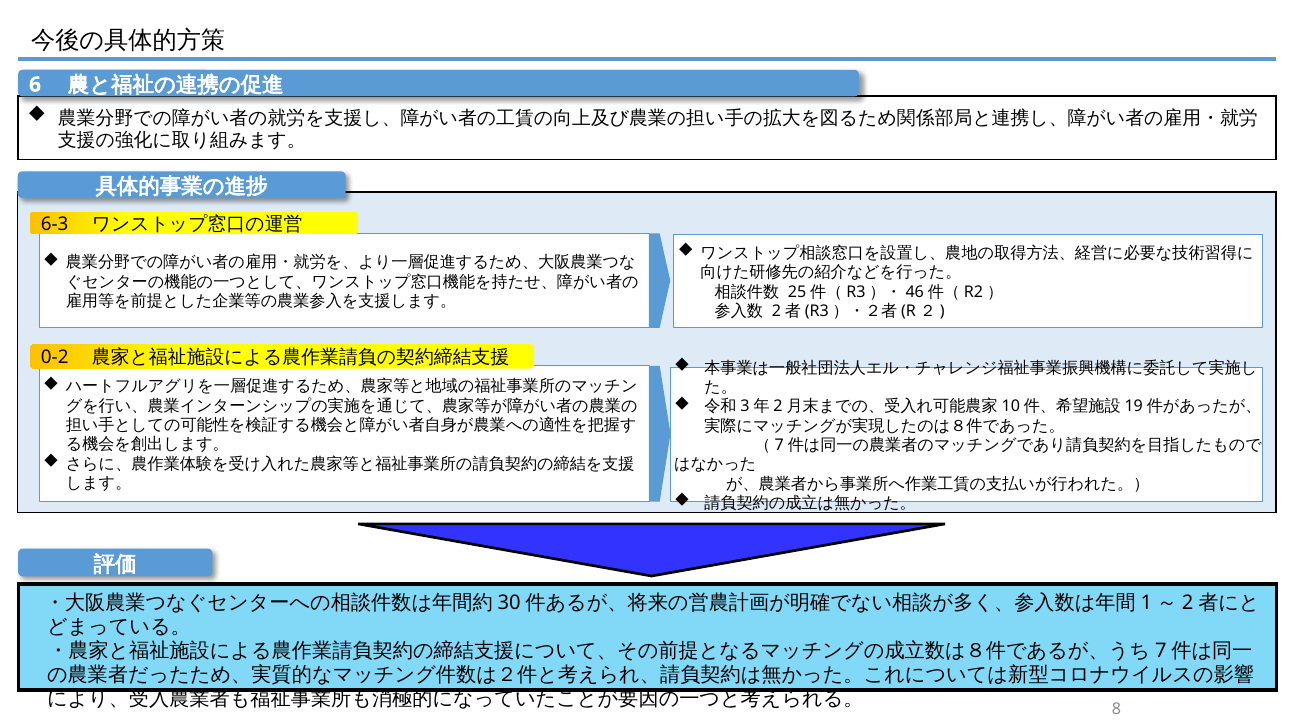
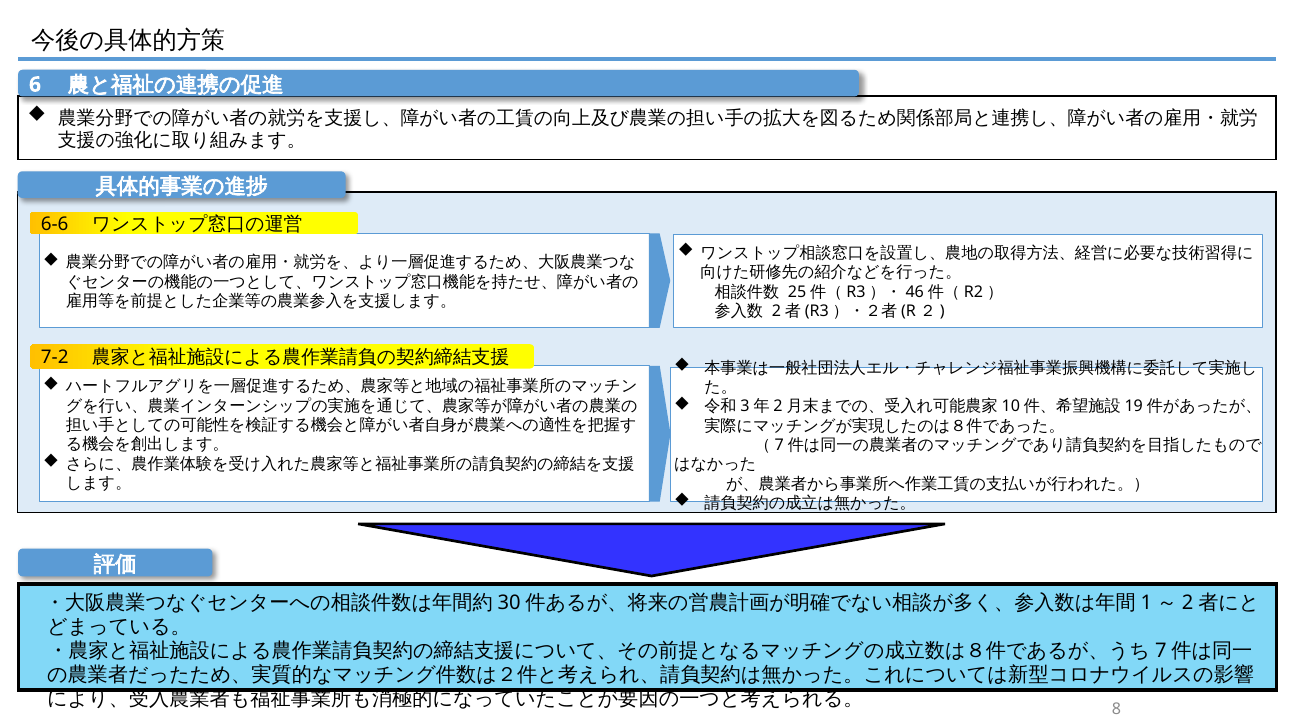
6-3: 6-3 -> 6-6
0-2: 0-2 -> 7-2
